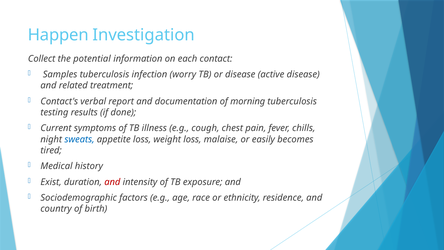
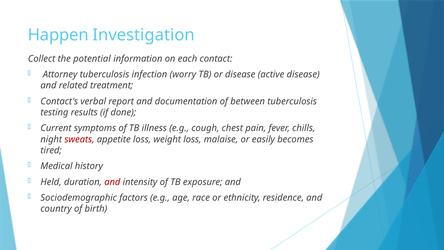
Samples: Samples -> Attorney
morning: morning -> between
sweats colour: blue -> red
Exist: Exist -> Held
